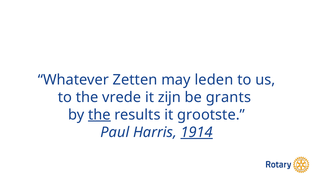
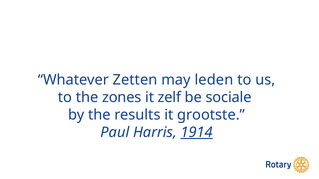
vrede: vrede -> zones
zijn: zijn -> zelf
grants: grants -> sociale
the at (99, 115) underline: present -> none
